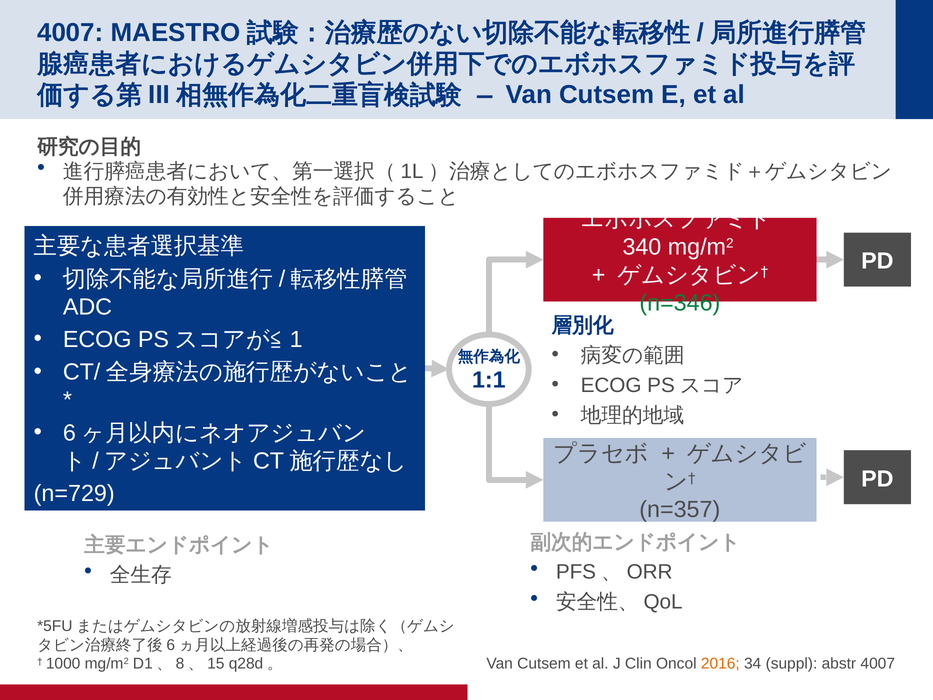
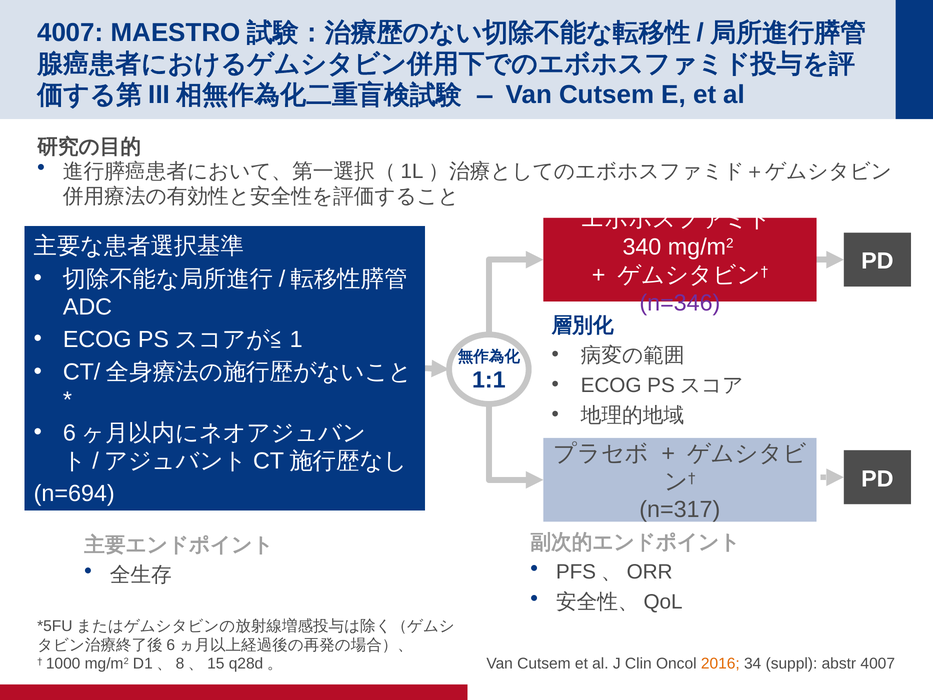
n=346 colour: green -> purple
n=729: n=729 -> n=694
n=357: n=357 -> n=317
